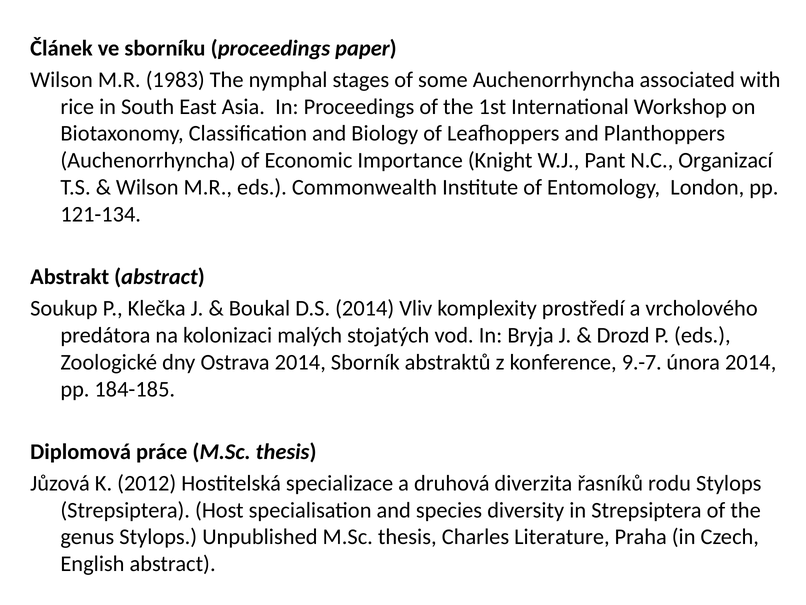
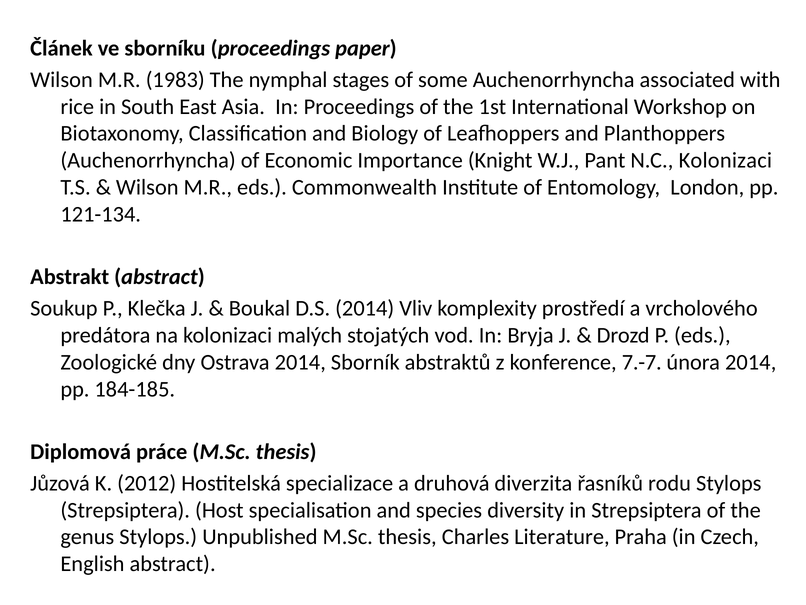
N.C Organizací: Organizací -> Kolonizaci
9.-7: 9.-7 -> 7.-7
